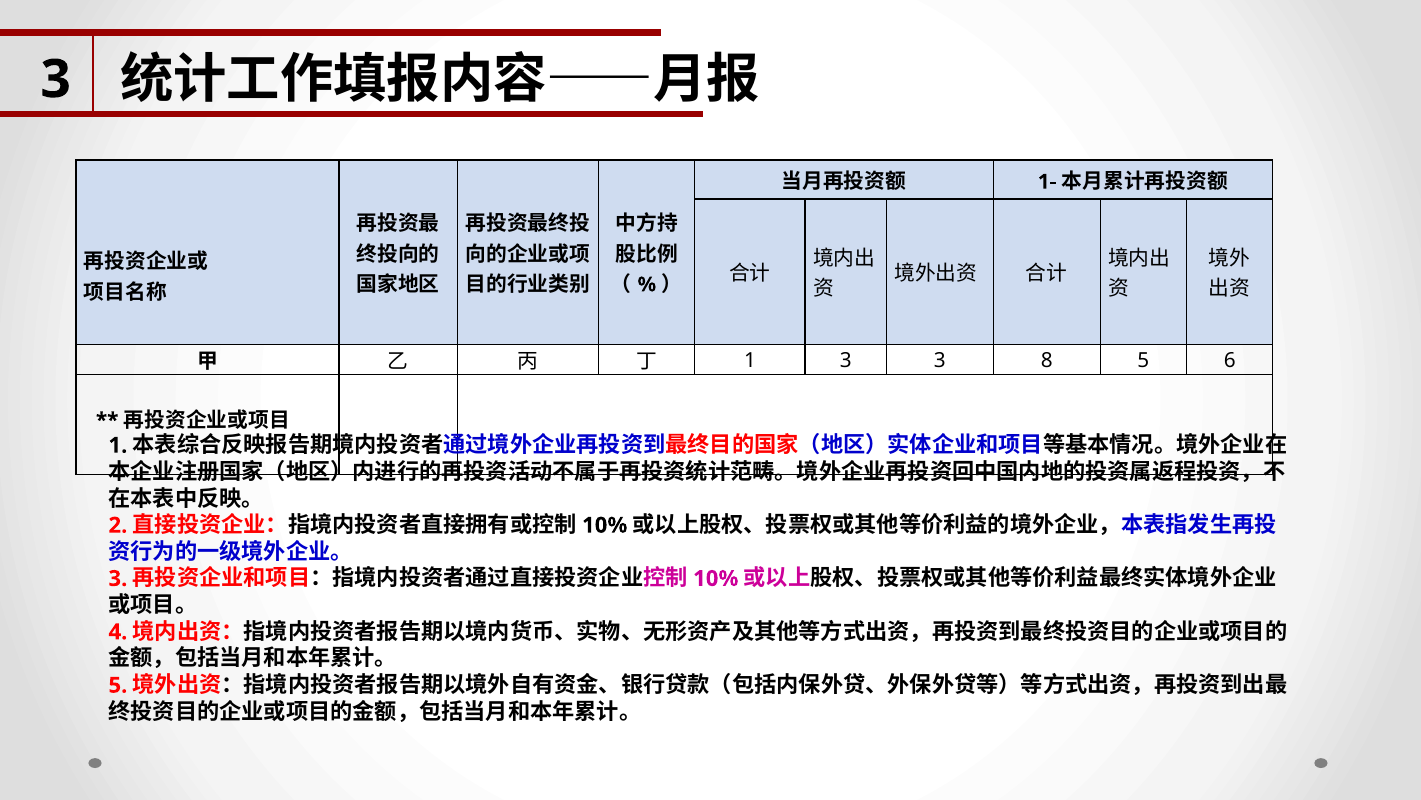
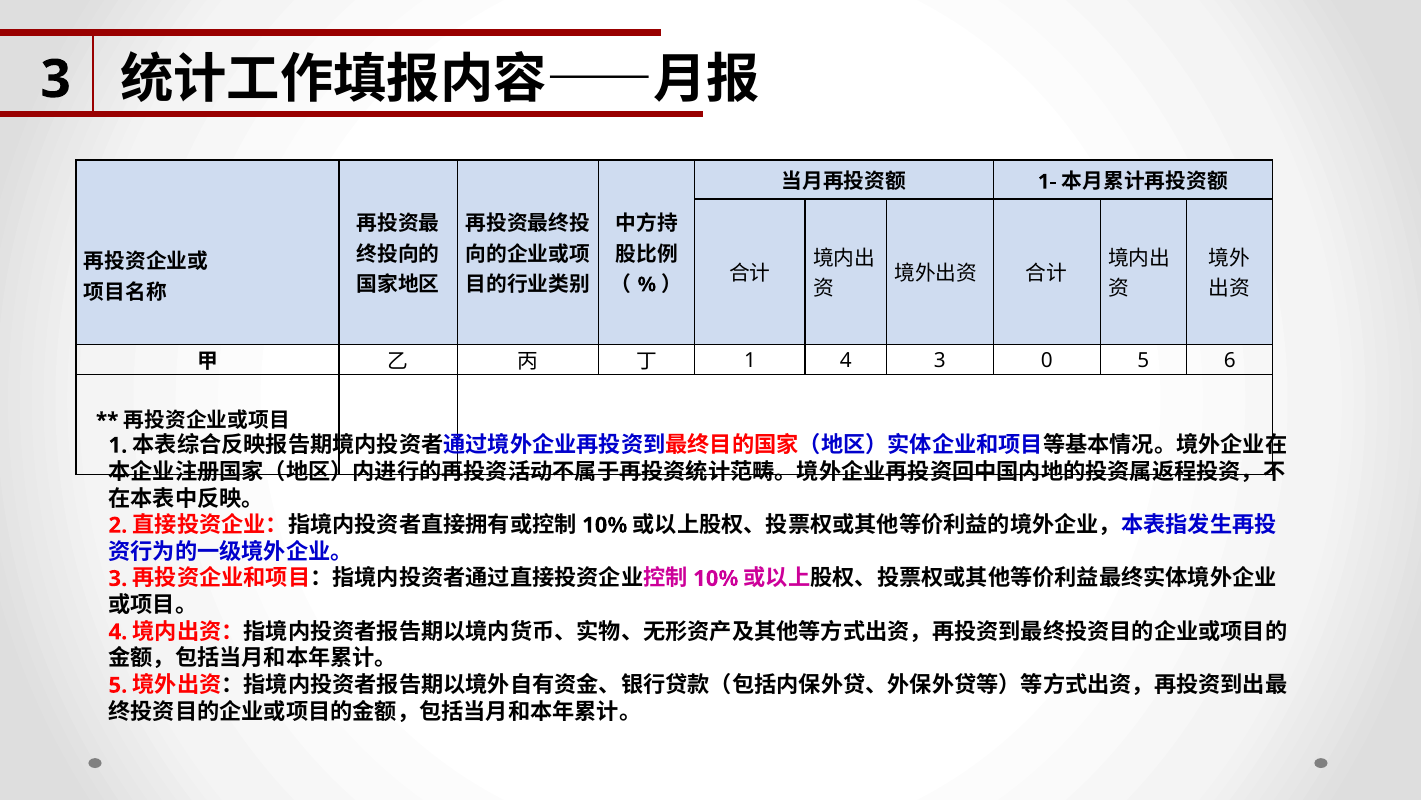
1 3: 3 -> 4
8: 8 -> 0
